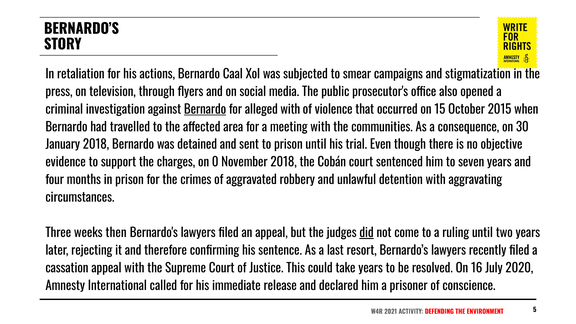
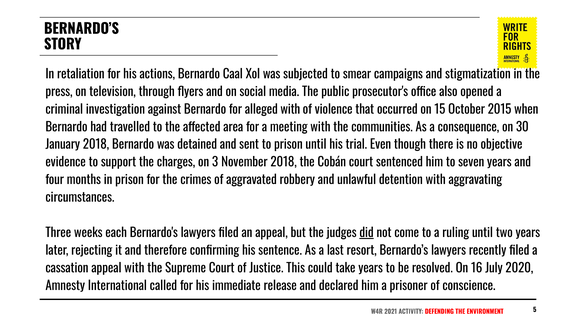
Bernardo at (205, 109) underline: present -> none
0: 0 -> 3
then: then -> each
